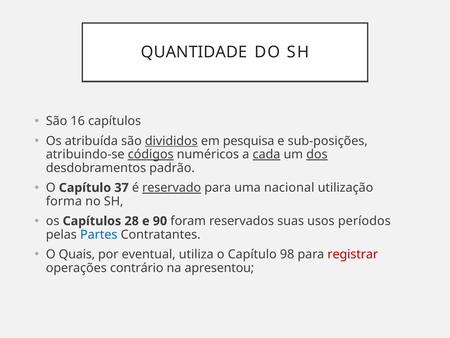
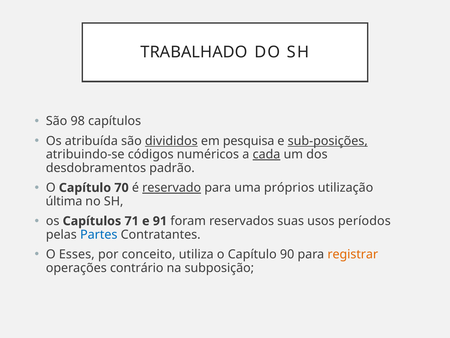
QUANTIDADE: QUANTIDADE -> TRABALHADO
16: 16 -> 98
sub-posições underline: none -> present
códigos underline: present -> none
dos underline: present -> none
37: 37 -> 70
nacional: nacional -> próprios
forma: forma -> última
28: 28 -> 71
90: 90 -> 91
Quais: Quais -> Esses
eventual: eventual -> conceito
98: 98 -> 90
registrar colour: red -> orange
apresentou: apresentou -> subposição
